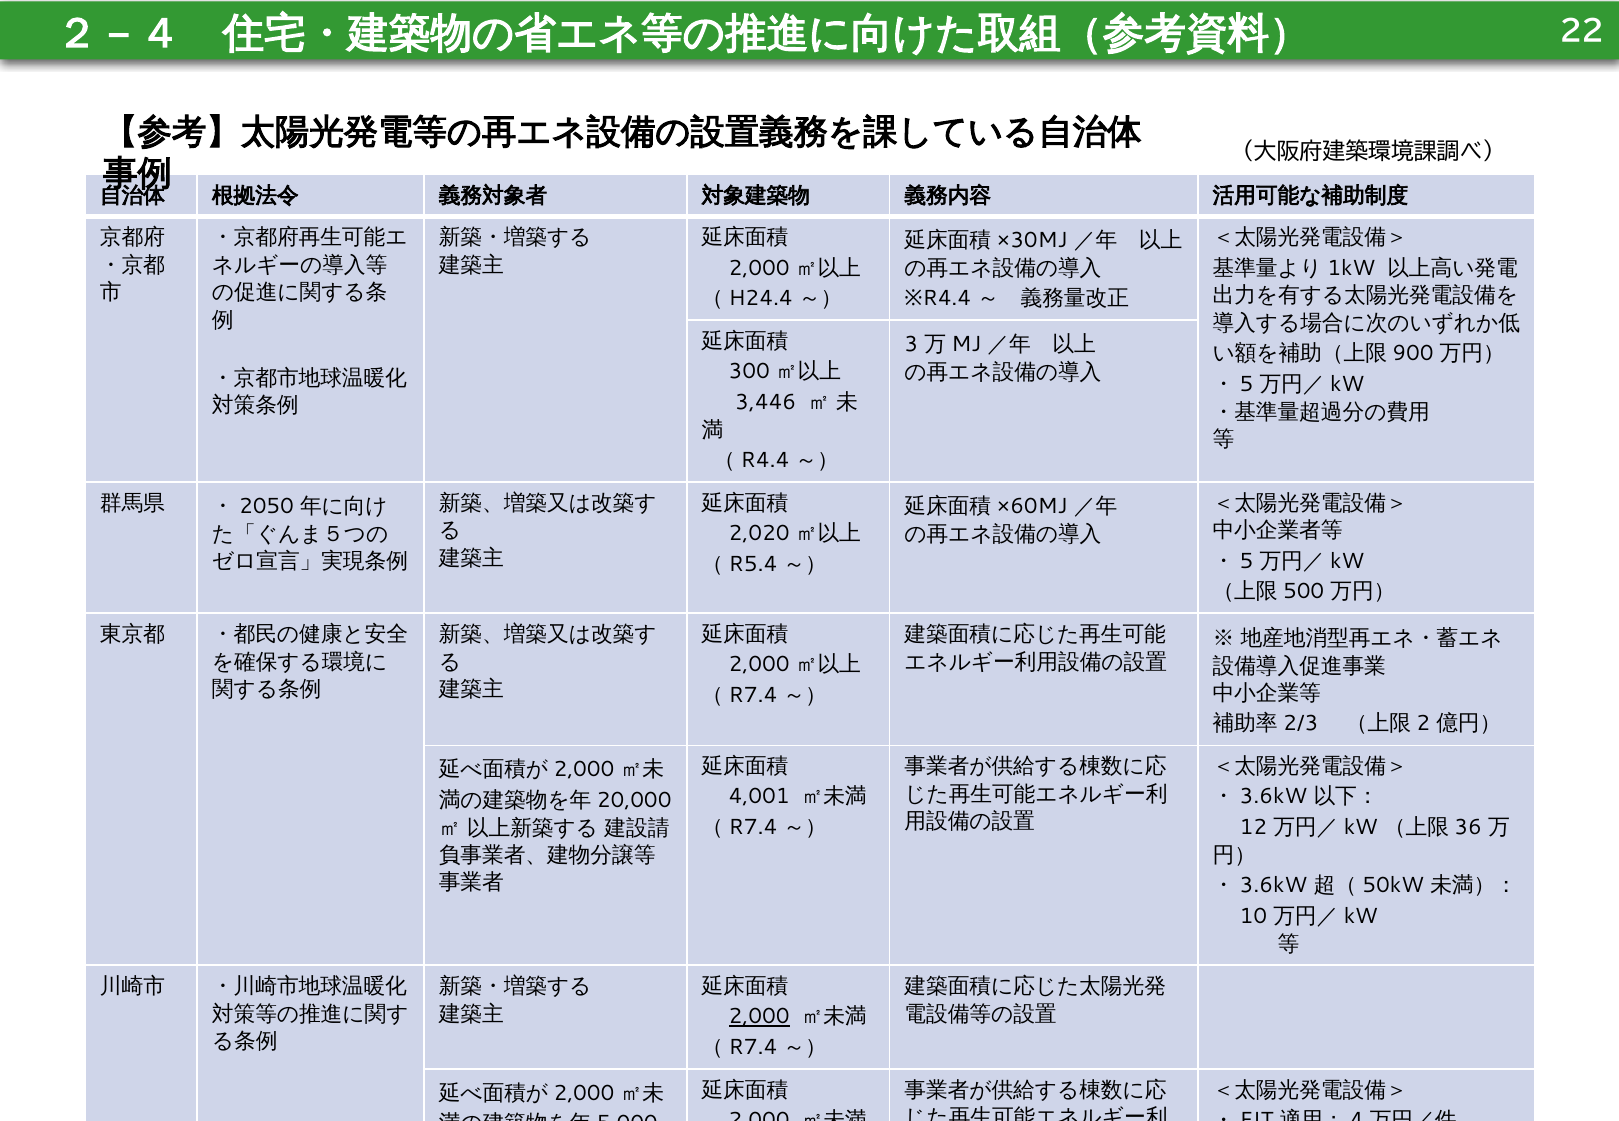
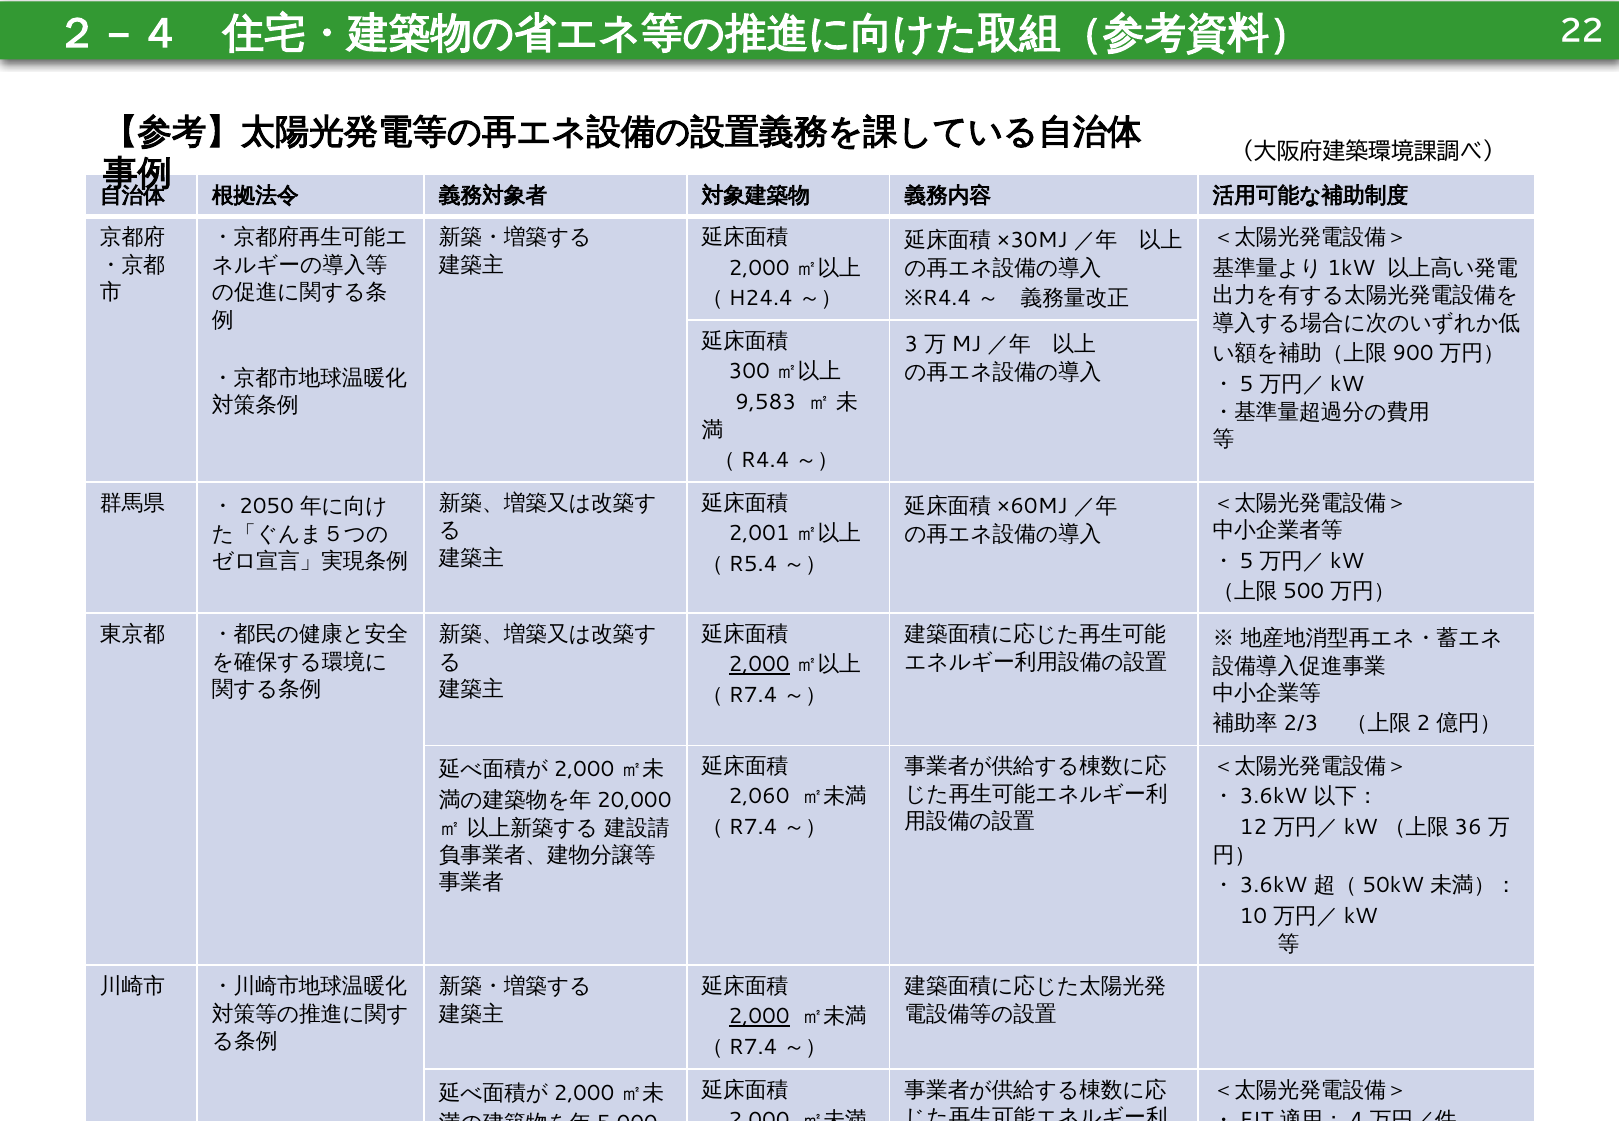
3,446: 3,446 -> 9,583
2,020: 2,020 -> 2,001
2,000 at (759, 664) underline: none -> present
4,001: 4,001 -> 2,060
